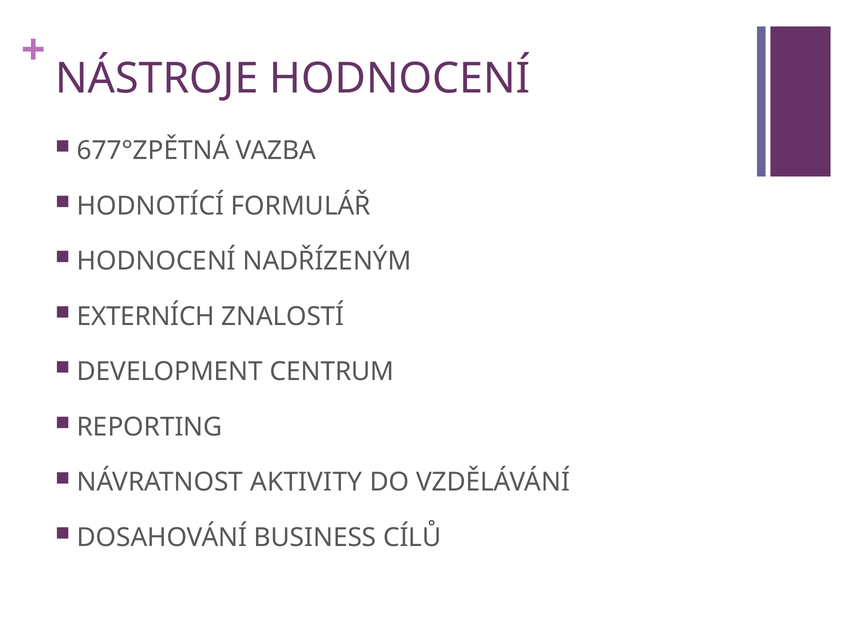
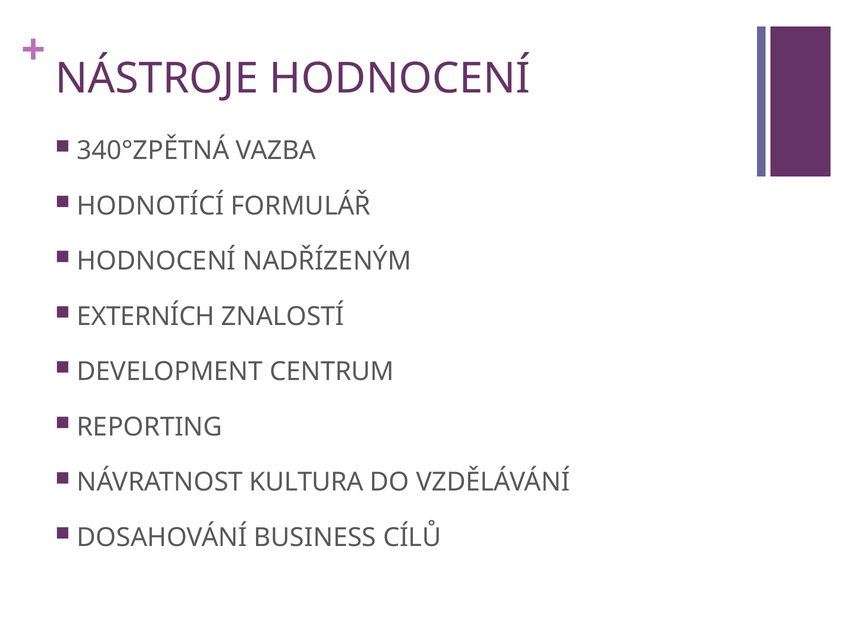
677°ZPĚTNÁ: 677°ZPĚTNÁ -> 340°ZPĚTNÁ
AKTIVITY: AKTIVITY -> KULTURA
